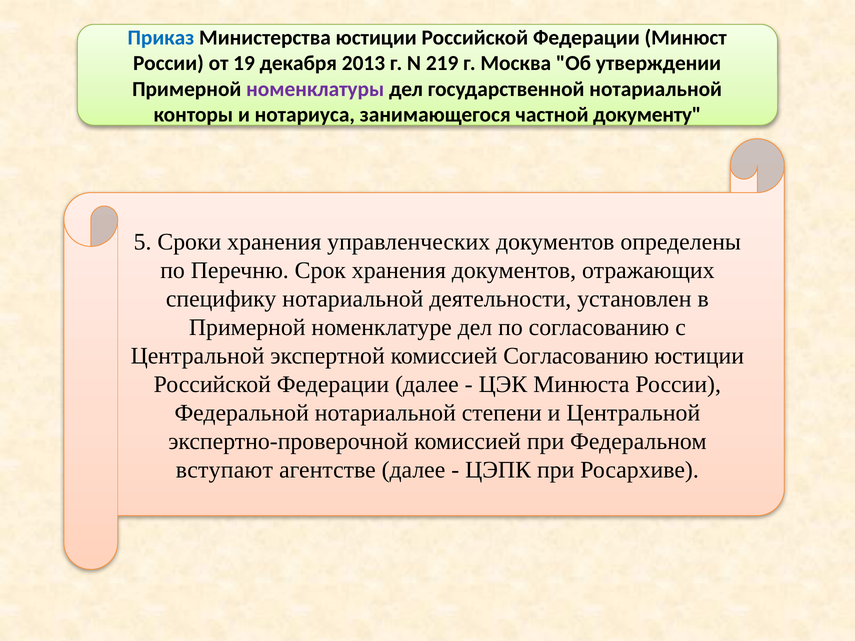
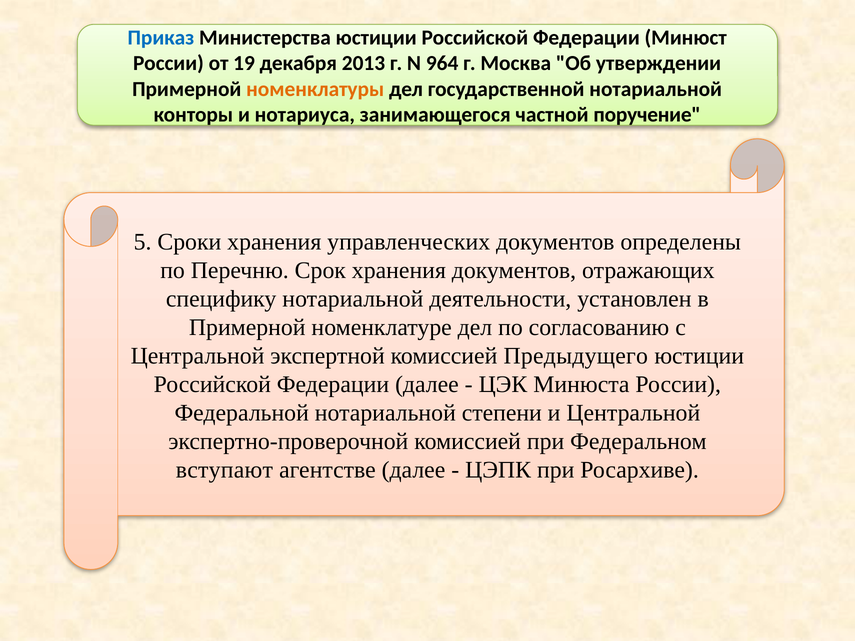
219: 219 -> 964
номенклатуры colour: purple -> orange
документу: документу -> поручение
комиссией Согласованию: Согласованию -> Предыдущего
